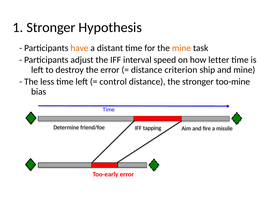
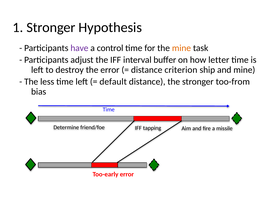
have colour: orange -> purple
distant: distant -> control
speed: speed -> buffer
control: control -> default
too-mine: too-mine -> too-from
